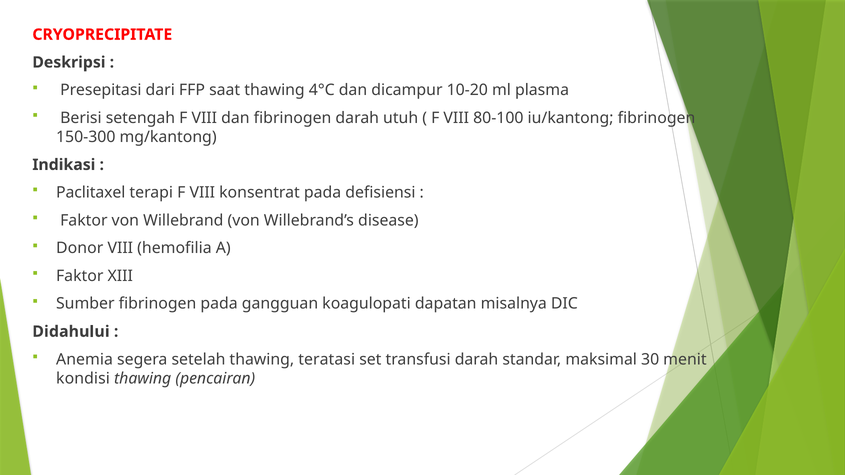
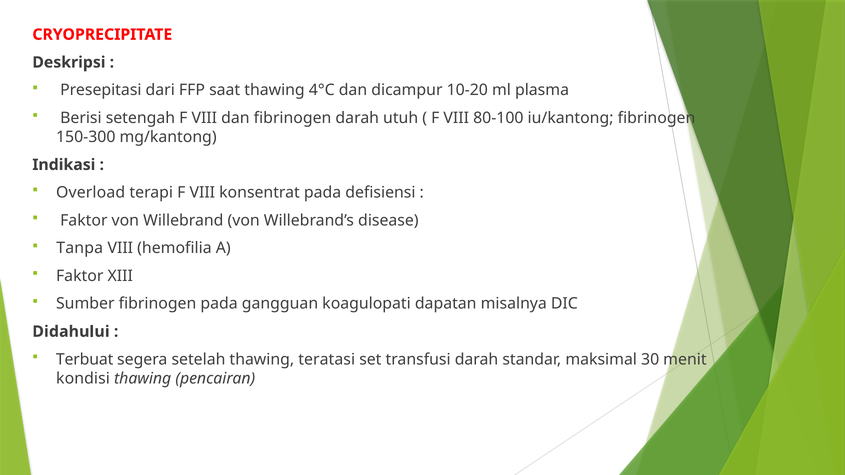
Paclitaxel: Paclitaxel -> Overload
Donor: Donor -> Tanpa
Anemia: Anemia -> Terbuat
